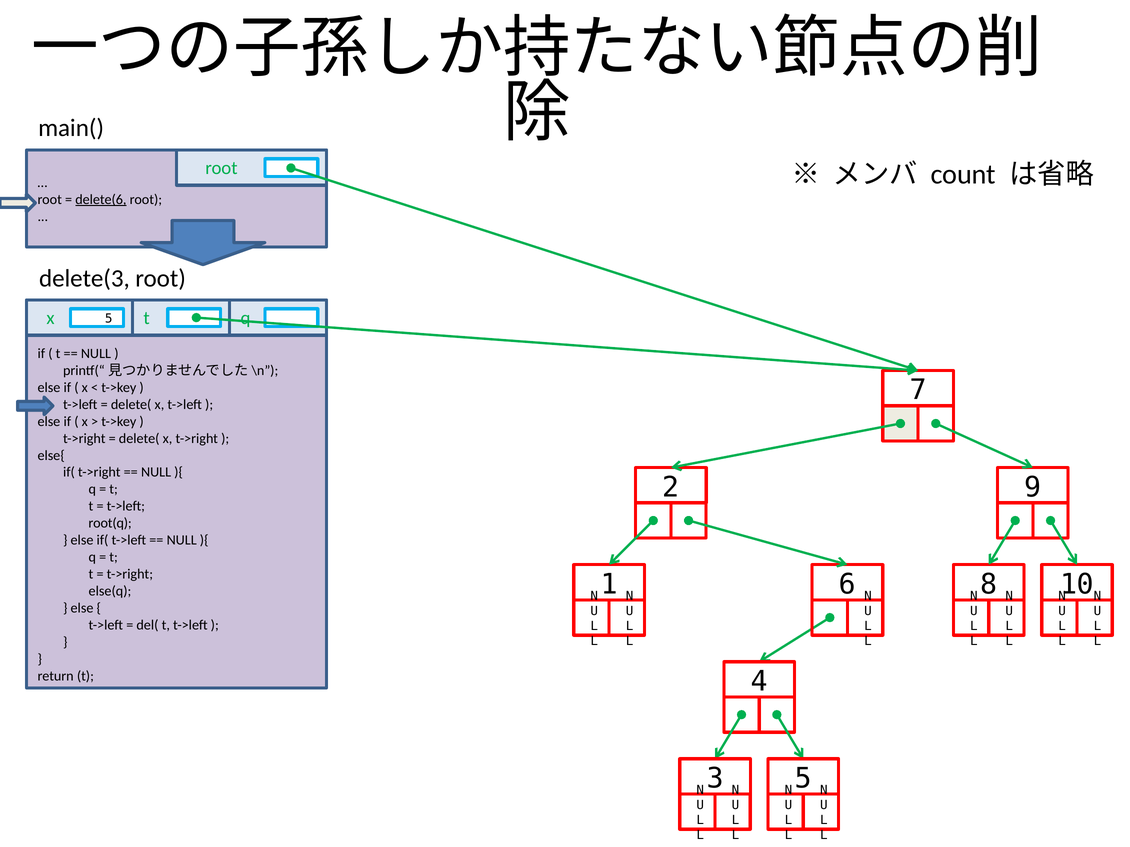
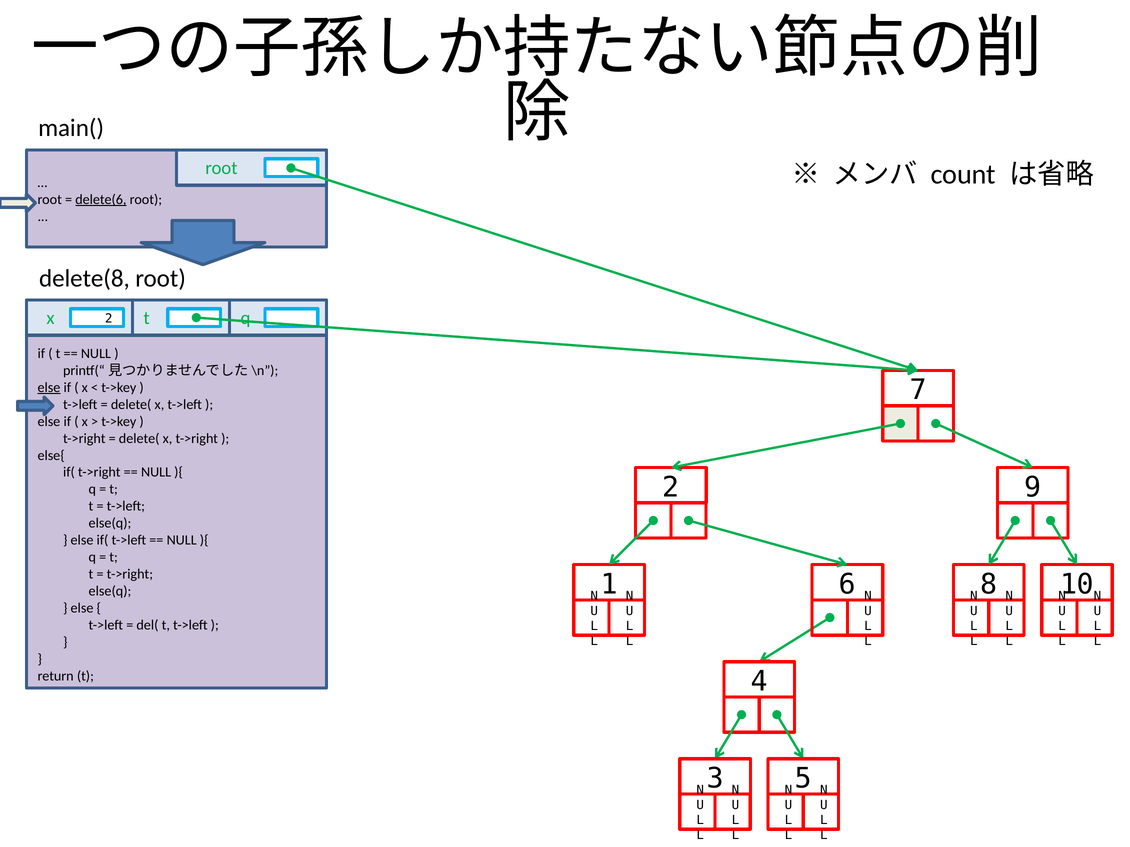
delete(3: delete(3 -> delete(8
x 5: 5 -> 2
else at (49, 388) underline: none -> present
root(q at (110, 524): root(q -> else(q
